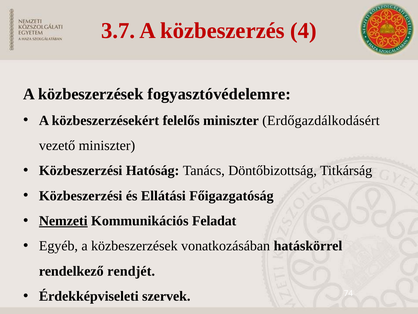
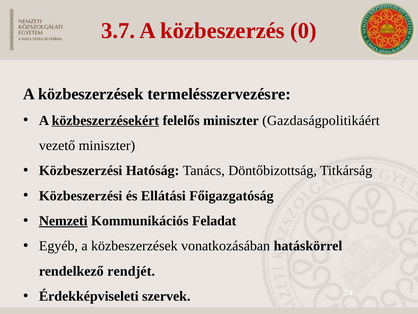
4: 4 -> 0
fogyasztóvédelemre: fogyasztóvédelemre -> termelésszervezésre
közbeszerzésekért underline: none -> present
Erdőgazdálkodásért: Erdőgazdálkodásért -> Gazdaságpolitikáért
